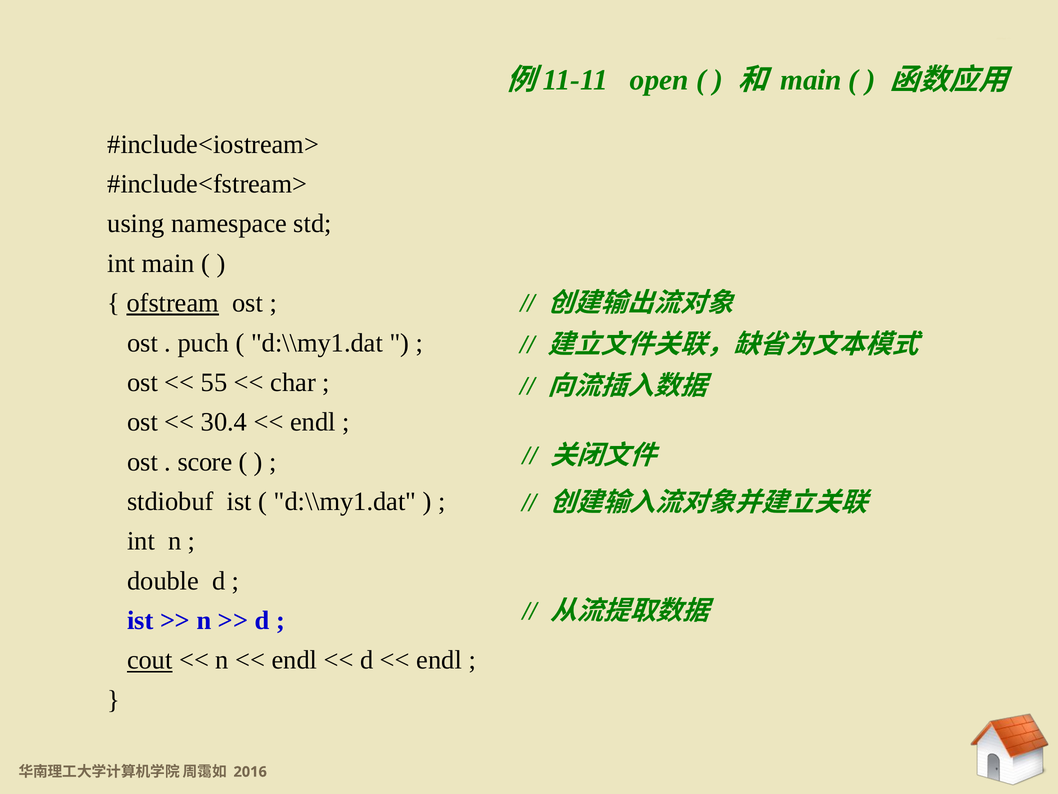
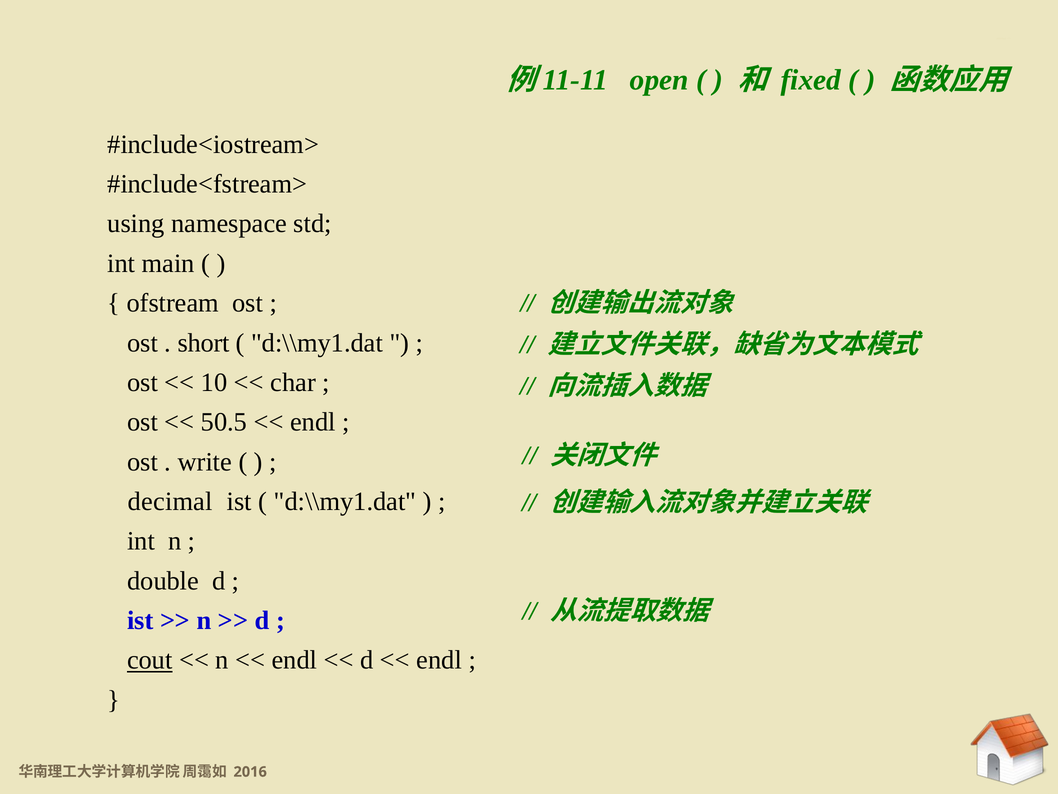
main at (811, 80): main -> fixed
ofstream underline: present -> none
puch: puch -> short
55: 55 -> 10
30.4: 30.4 -> 50.5
score: score -> write
stdiobuf: stdiobuf -> decimal
